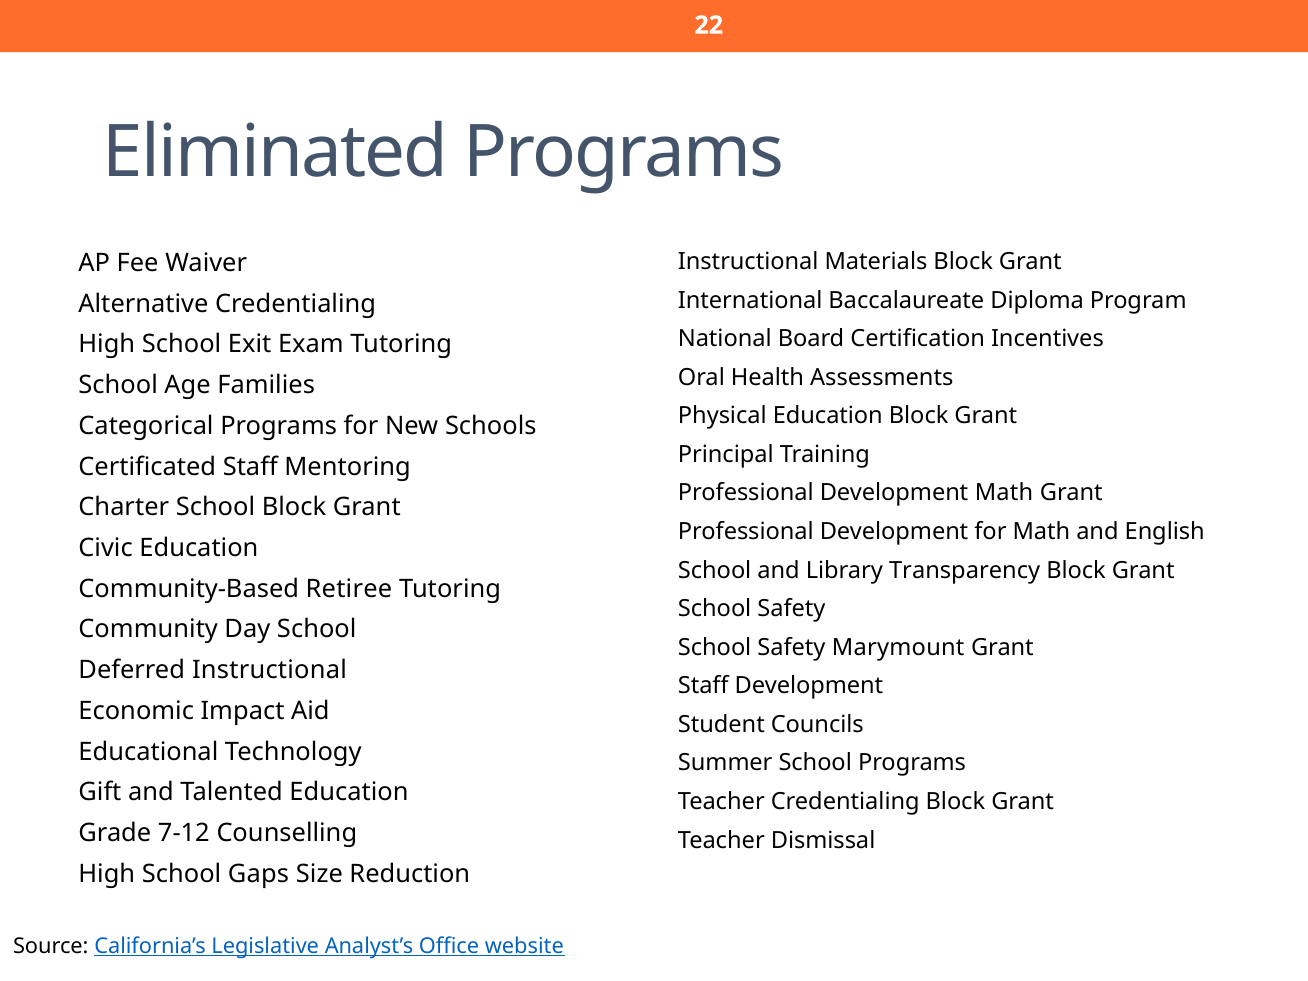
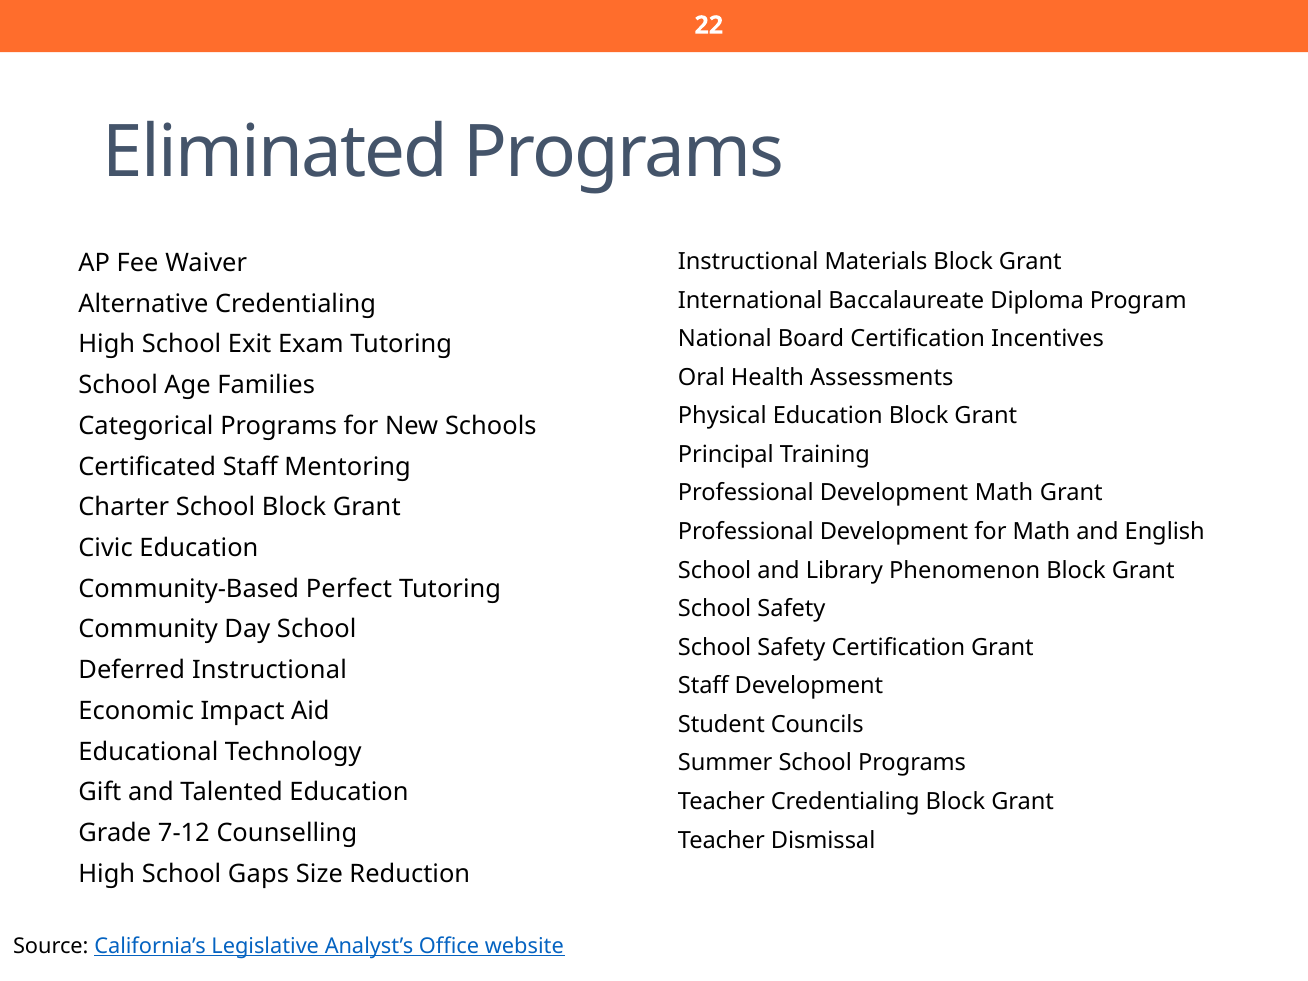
Transparency: Transparency -> Phenomenon
Retiree: Retiree -> Perfect
Safety Marymount: Marymount -> Certification
